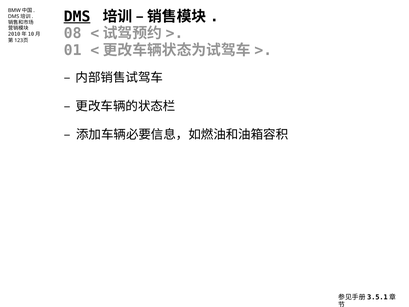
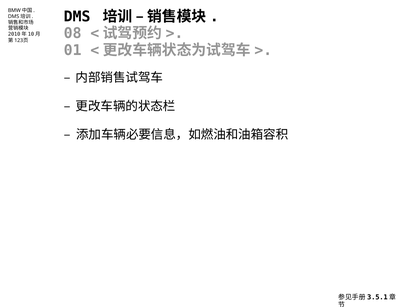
DMS underline: present -> none
